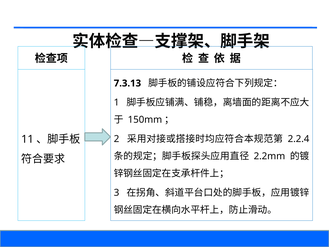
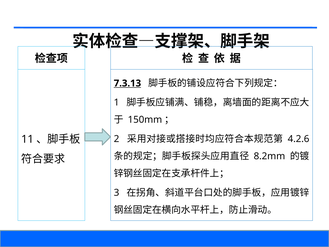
7.3.13 underline: none -> present
2.2.4: 2.2.4 -> 4.2.6
2.2mm: 2.2mm -> 8.2mm
